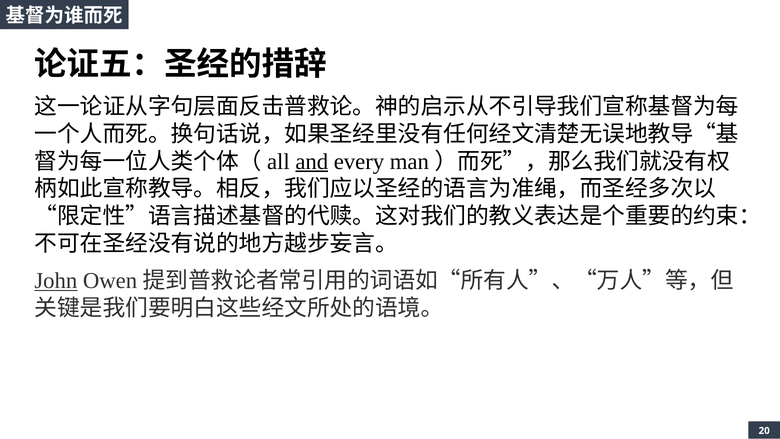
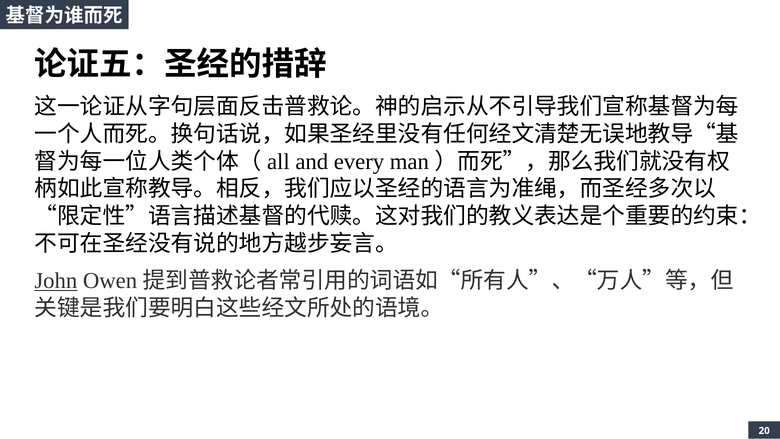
and underline: present -> none
